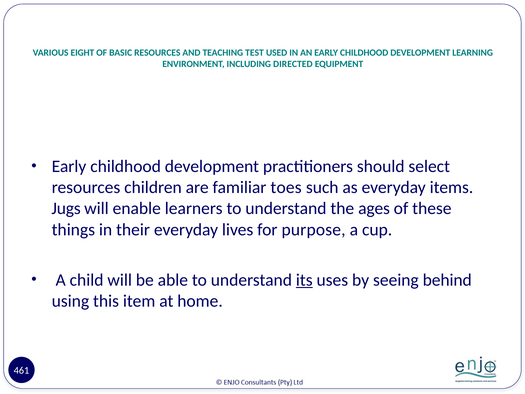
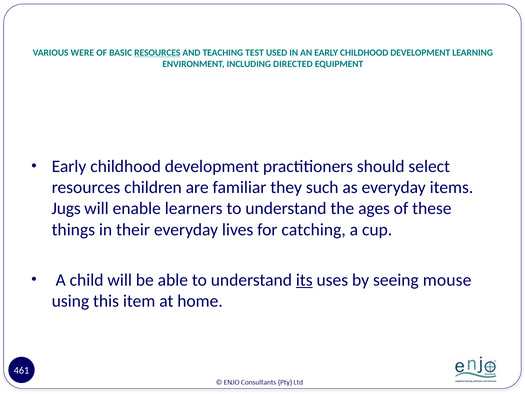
EIGHT: EIGHT -> WERE
RESOURCES at (157, 53) underline: none -> present
toes: toes -> they
purpose: purpose -> catching
behind: behind -> mouse
